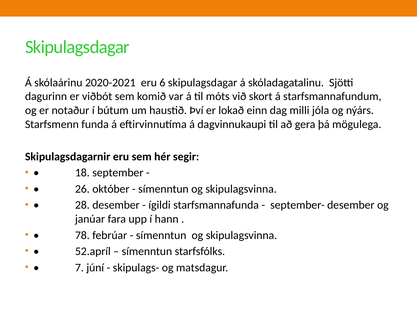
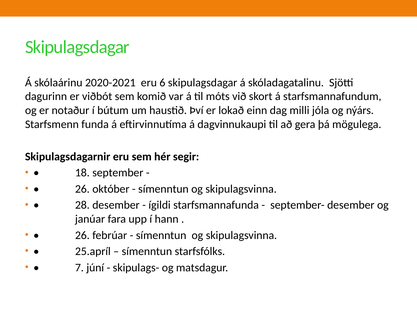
78 at (82, 236): 78 -> 26
52.apríl: 52.apríl -> 25.apríl
